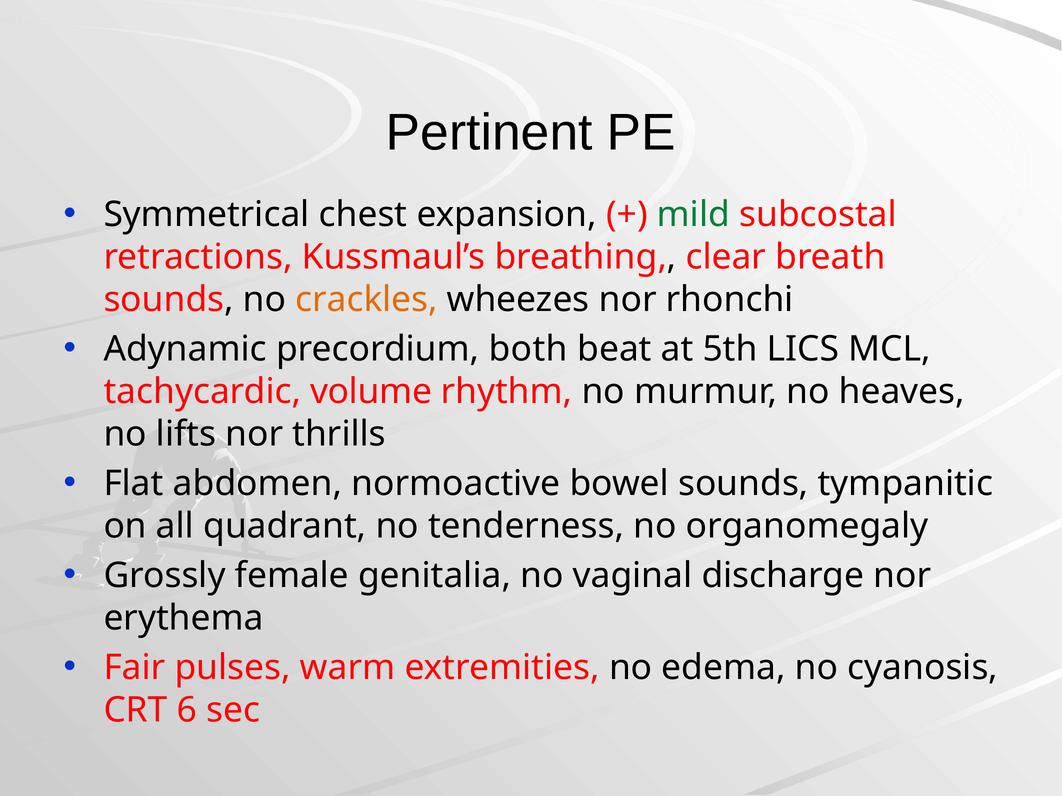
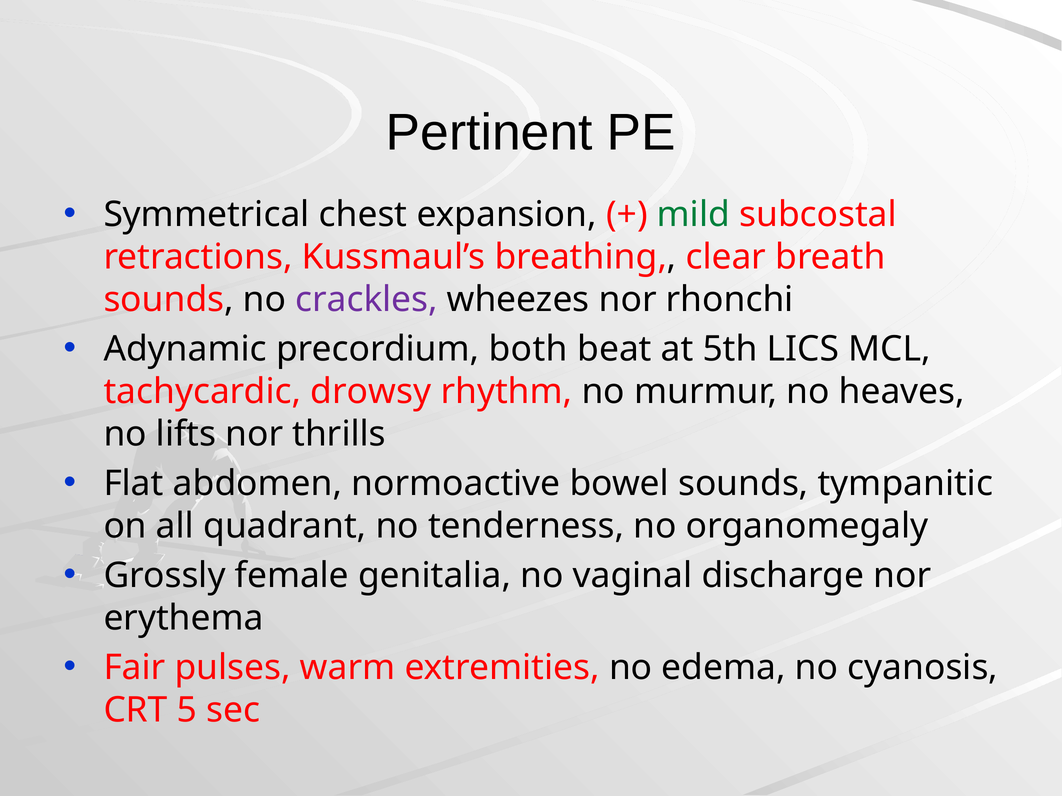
crackles colour: orange -> purple
volume: volume -> drowsy
6: 6 -> 5
